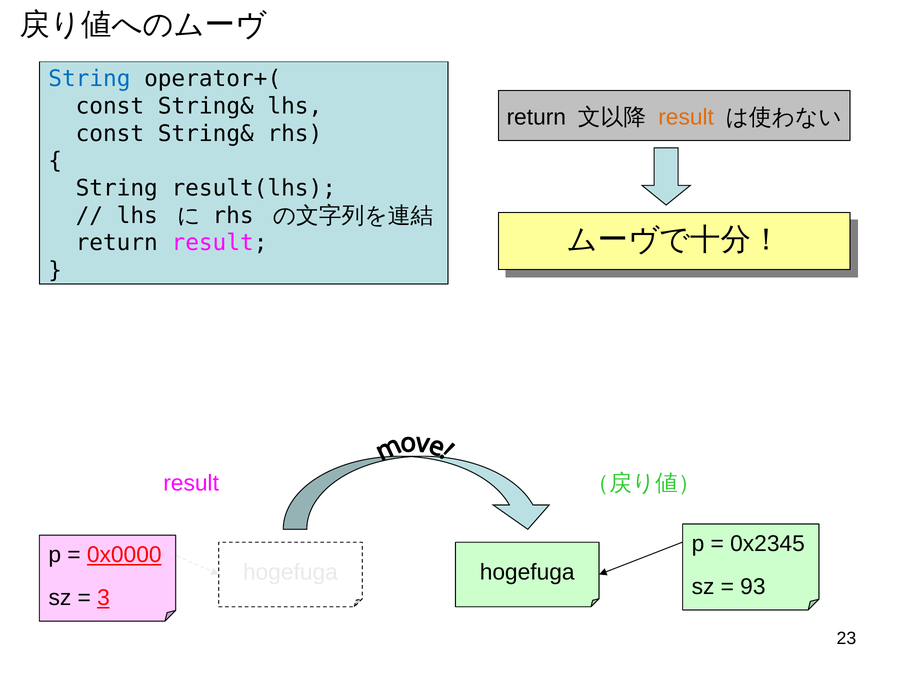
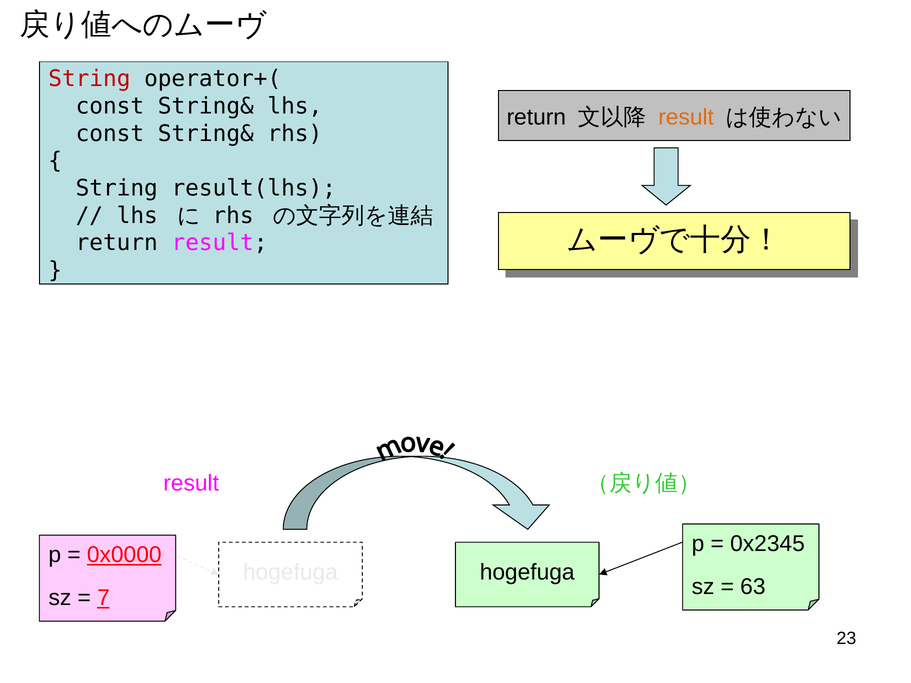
String at (89, 79) colour: blue -> red
93: 93 -> 63
3: 3 -> 7
